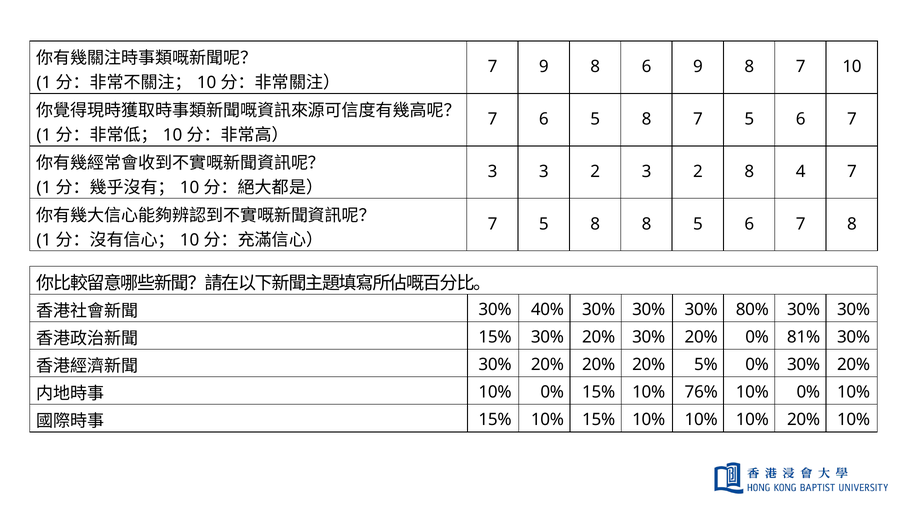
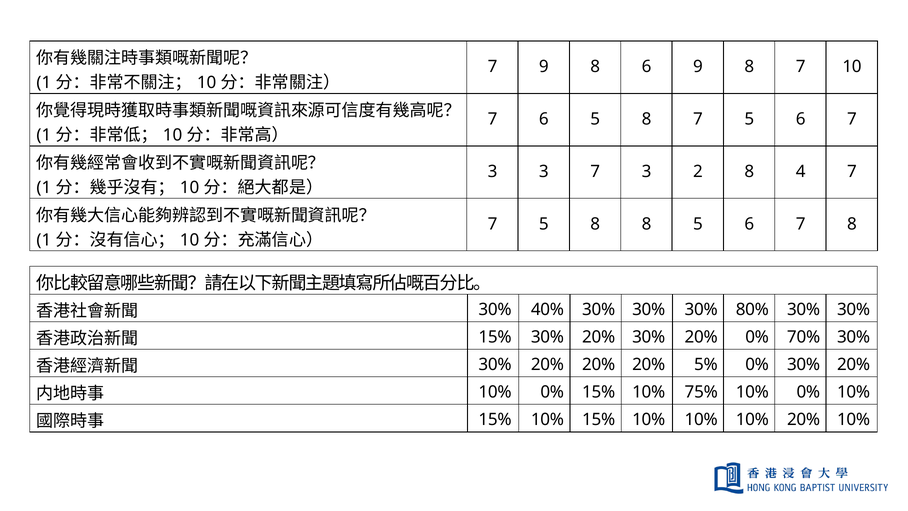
3 3 2: 2 -> 7
81%: 81% -> 70%
76%: 76% -> 75%
